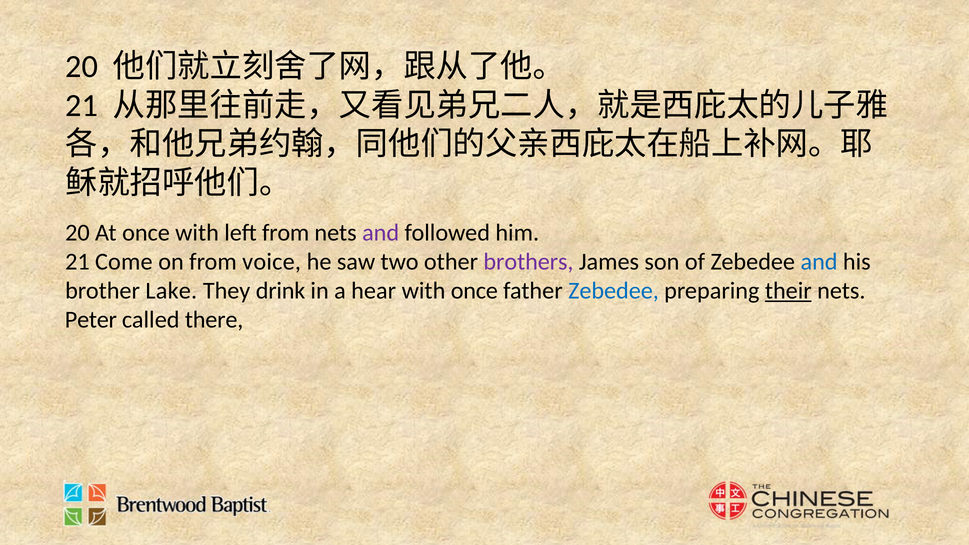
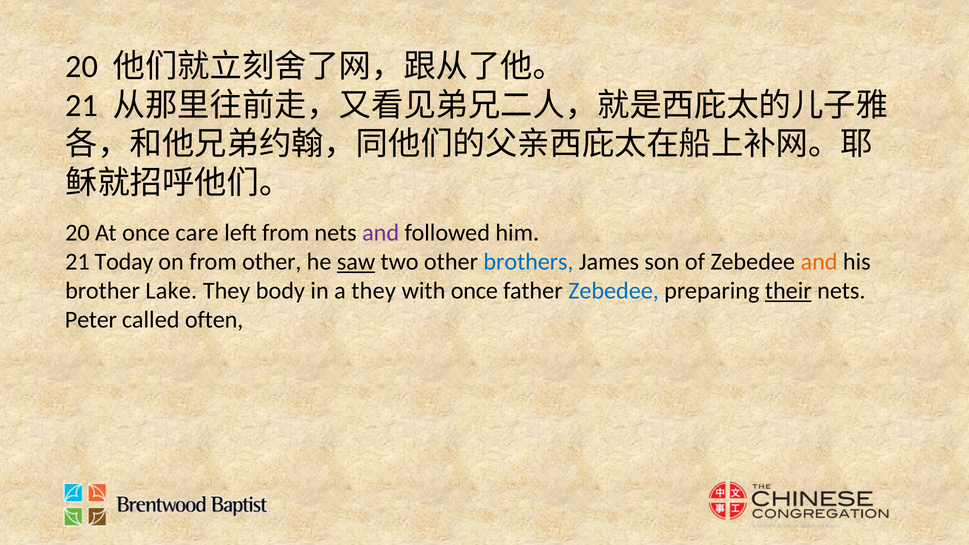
once with: with -> care
Come: Come -> Today
from voice: voice -> other
saw underline: none -> present
brothers colour: purple -> blue
and at (819, 262) colour: blue -> orange
drink: drink -> body
a hear: hear -> they
there: there -> often
